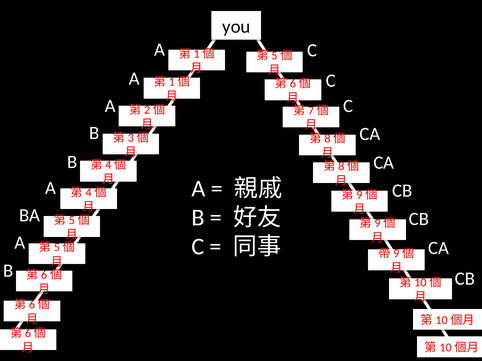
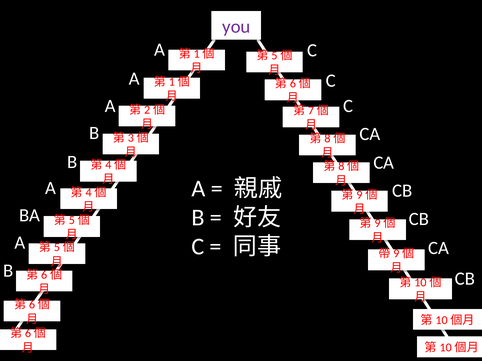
you colour: black -> purple
